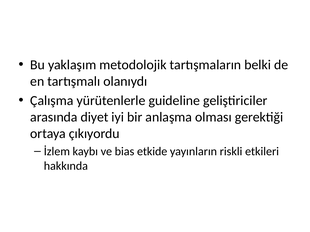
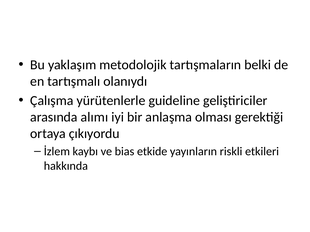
diyet: diyet -> alımı
